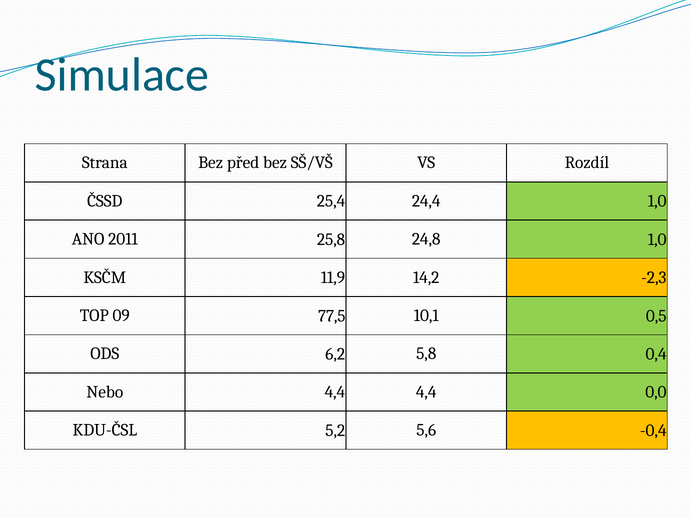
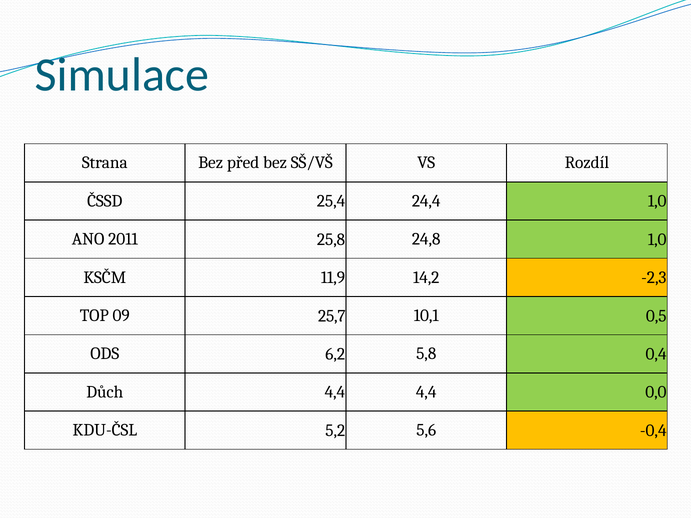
77,5: 77,5 -> 25,7
Nebo: Nebo -> Důch
